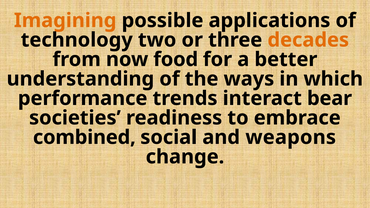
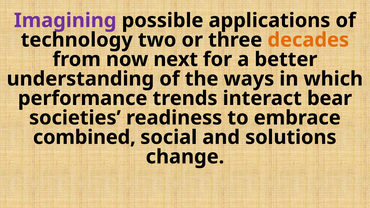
Imagining colour: orange -> purple
food: food -> next
weapons: weapons -> solutions
